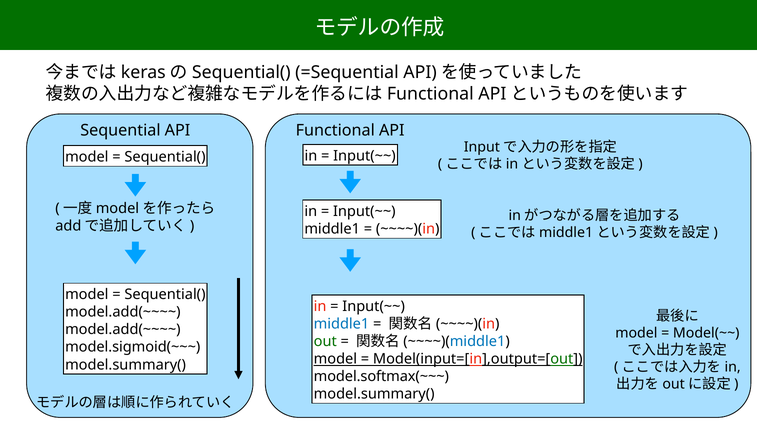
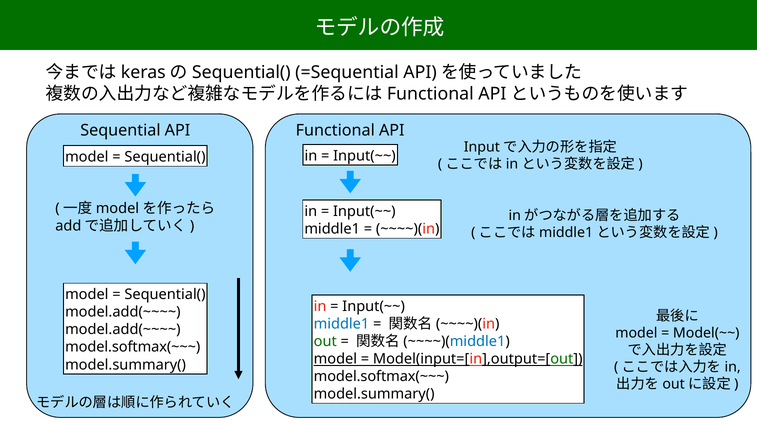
model.sigmoid(~~~ at (133, 347): model.sigmoid(~~~ -> model.softmax(~~~
